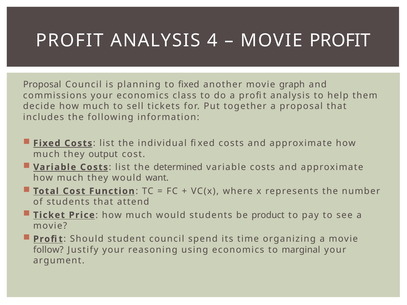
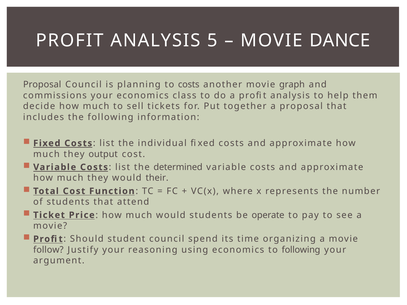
4: 4 -> 5
MOVIE PROFIT: PROFIT -> DANCE
to fixed: fixed -> costs
want: want -> their
product: product -> operate
to marginal: marginal -> following
